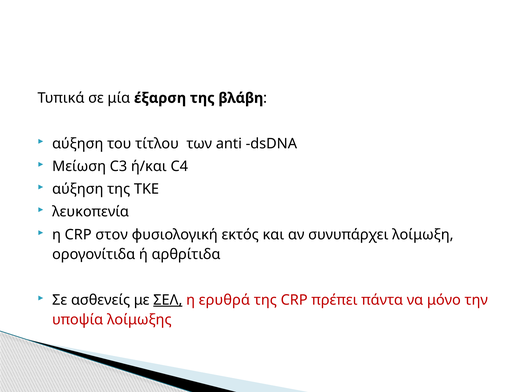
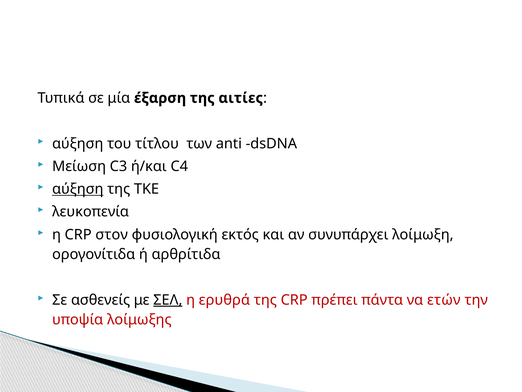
βλάβη: βλάβη -> αιτίες
αύξηση at (78, 189) underline: none -> present
μόνο: μόνο -> ετών
